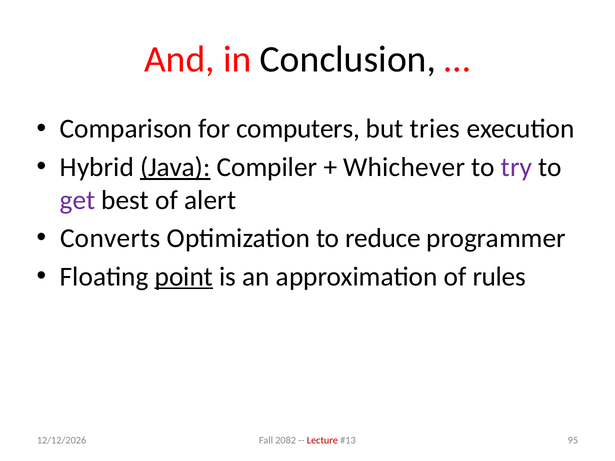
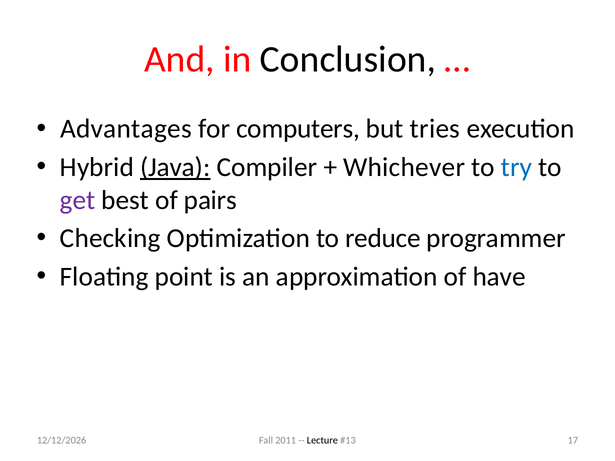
Comparison: Comparison -> Advantages
try colour: purple -> blue
alert: alert -> pairs
Converts: Converts -> Checking
point underline: present -> none
rules: rules -> have
2082: 2082 -> 2011
Lecture colour: red -> black
95: 95 -> 17
